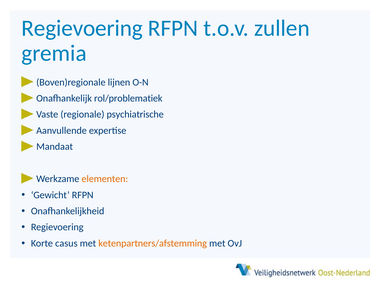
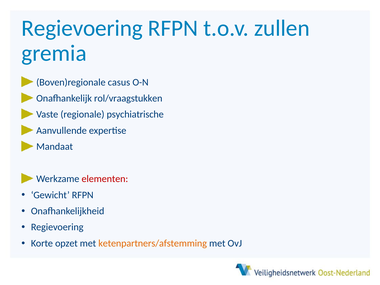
lijnen: lijnen -> casus
rol/problematiek: rol/problematiek -> rol/vraagstukken
elementen colour: orange -> red
casus: casus -> opzet
